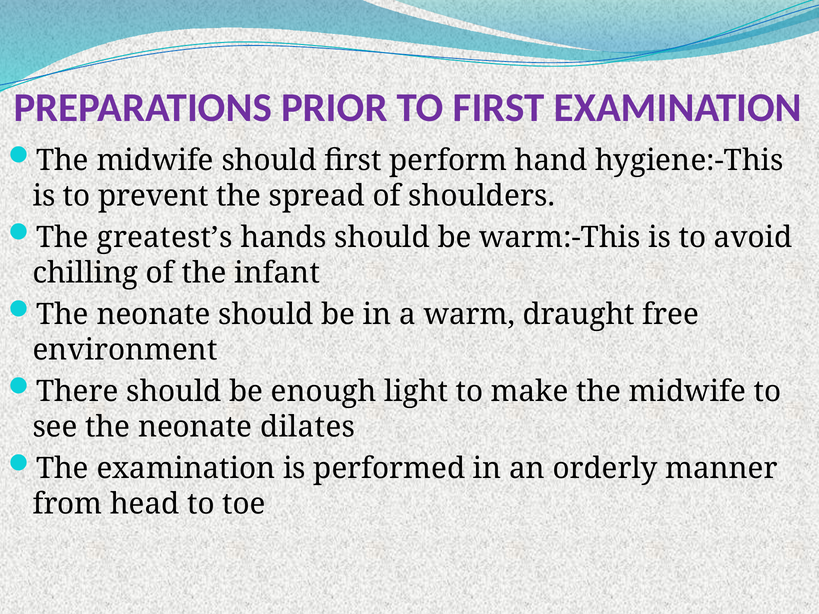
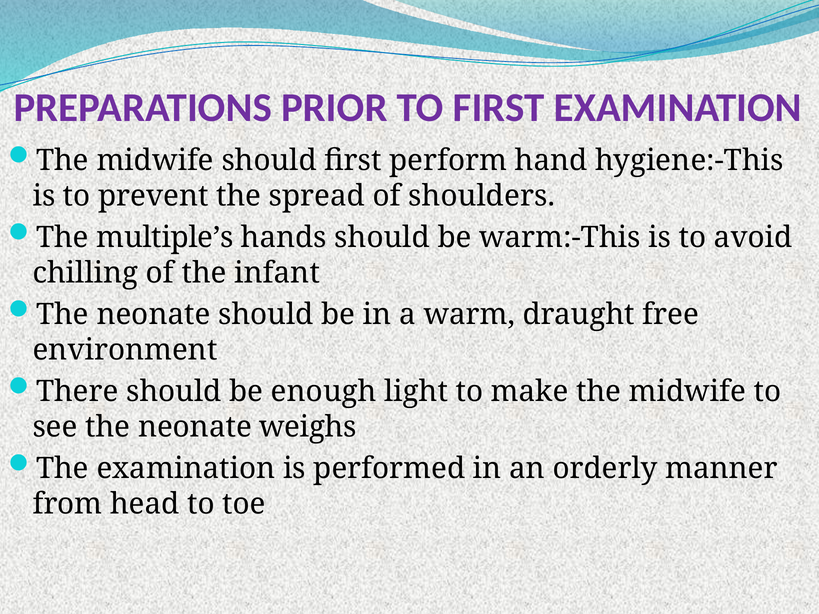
greatest’s: greatest’s -> multiple’s
dilates: dilates -> weighs
